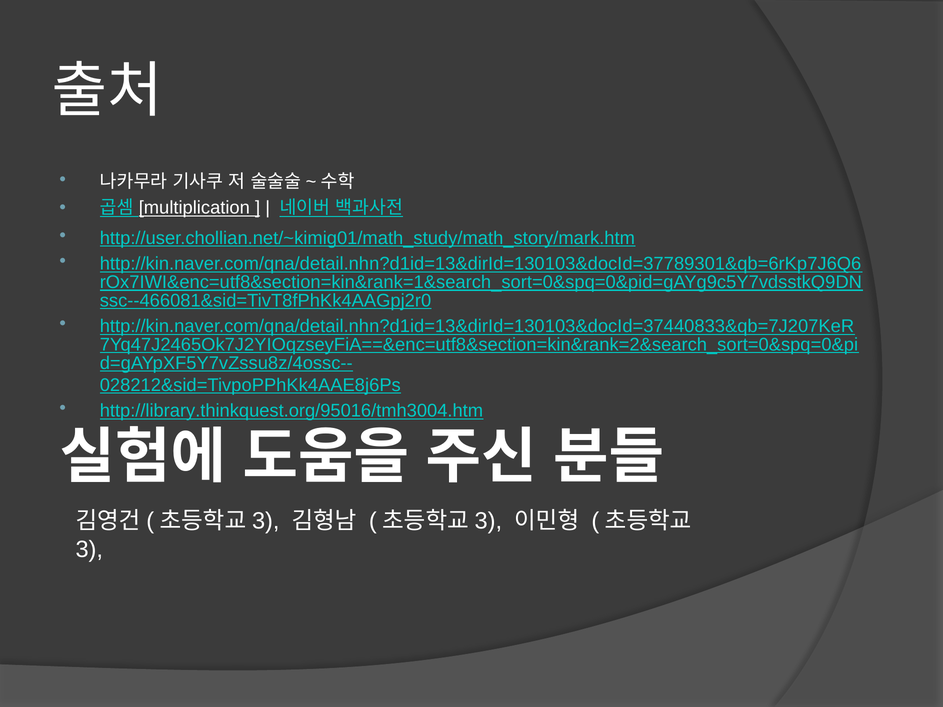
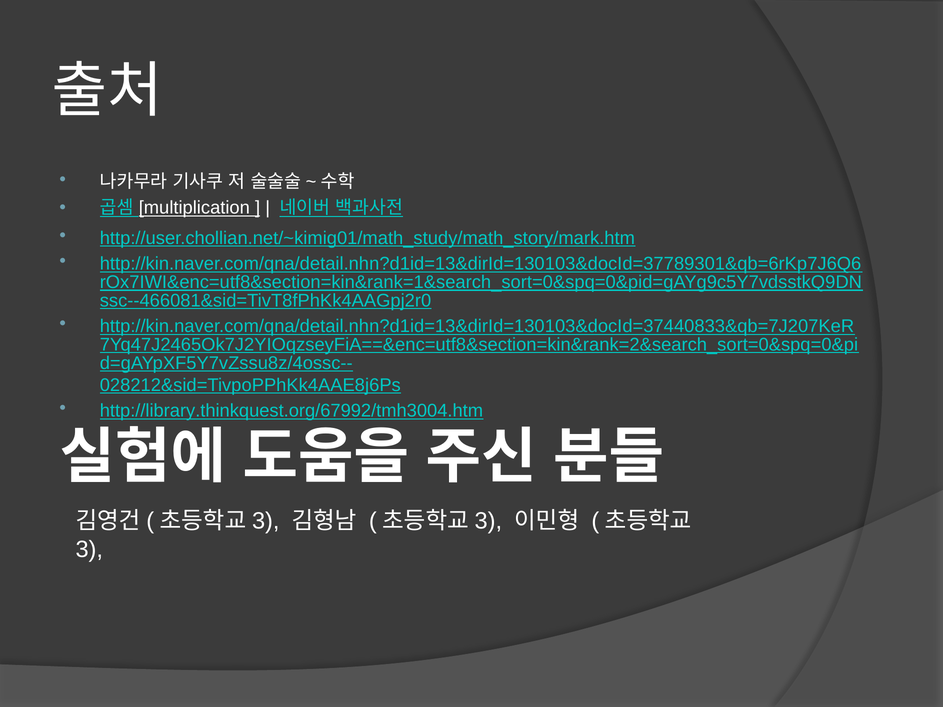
http://library.thinkquest.org/95016/tmh3004.htm: http://library.thinkquest.org/95016/tmh3004.htm -> http://library.thinkquest.org/67992/tmh3004.htm
